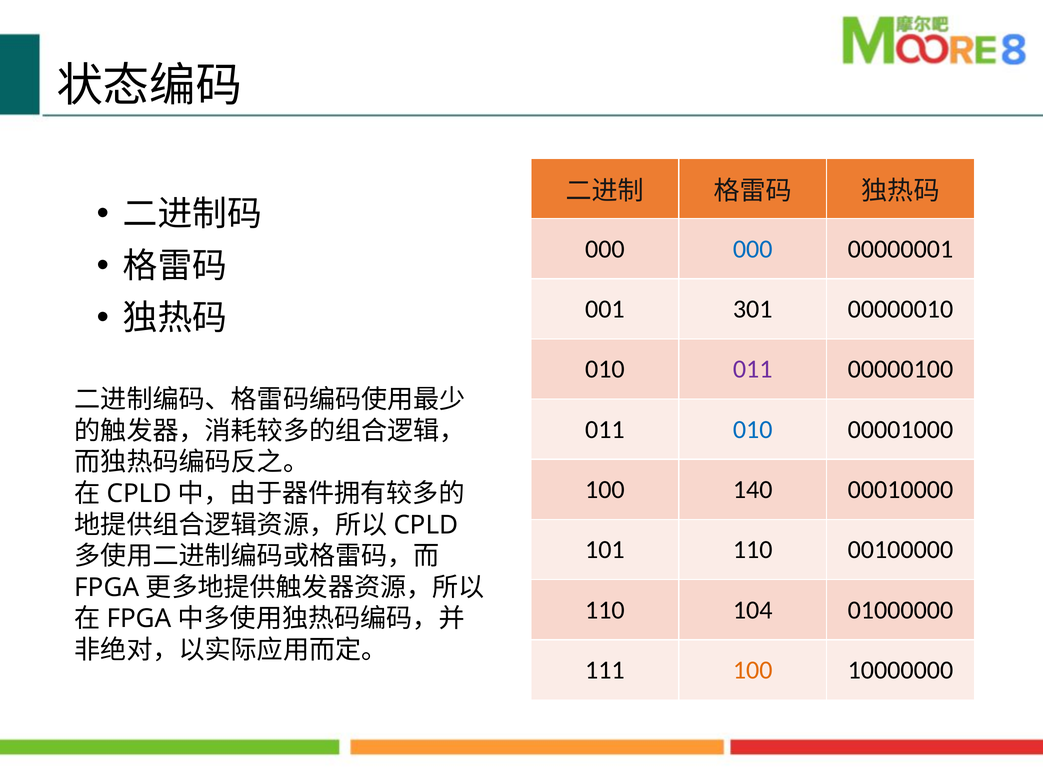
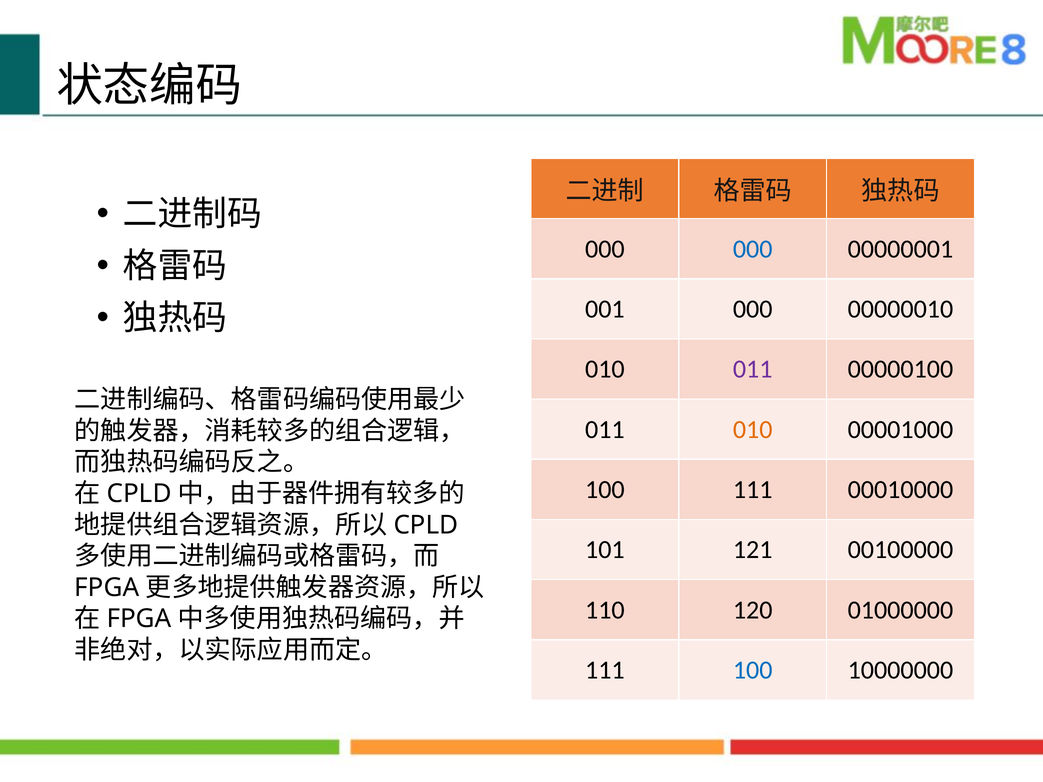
001 301: 301 -> 000
010 at (753, 430) colour: blue -> orange
100 140: 140 -> 111
101 110: 110 -> 121
104: 104 -> 120
100 at (753, 670) colour: orange -> blue
